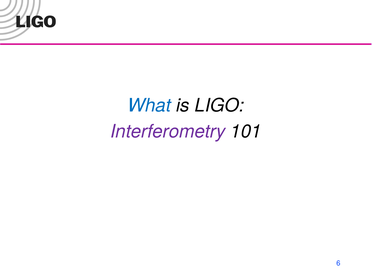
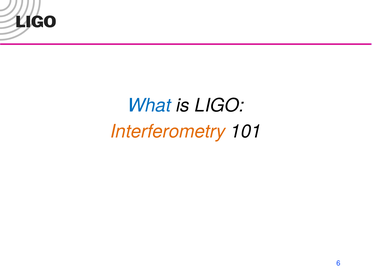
Interferometry colour: purple -> orange
